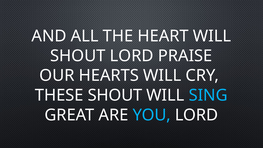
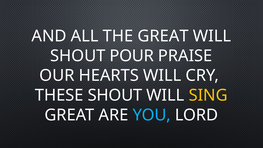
THE HEART: HEART -> GREAT
SHOUT LORD: LORD -> POUR
SING colour: light blue -> yellow
